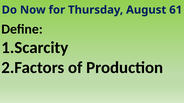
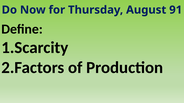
61: 61 -> 91
